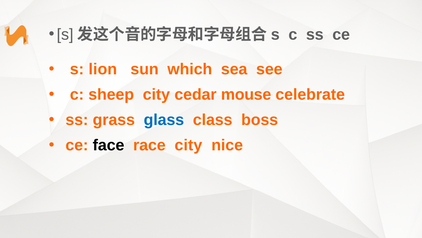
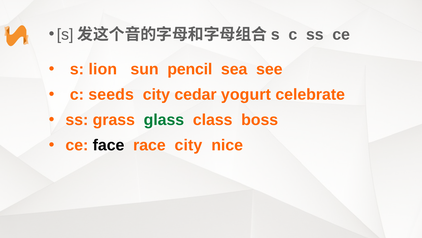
which: which -> pencil
sheep: sheep -> seeds
mouse: mouse -> yogurt
glass colour: blue -> green
